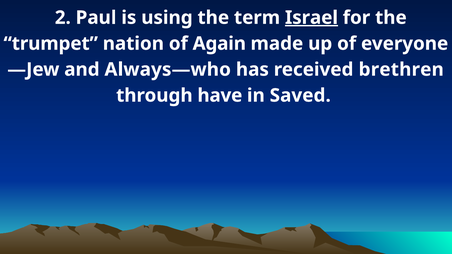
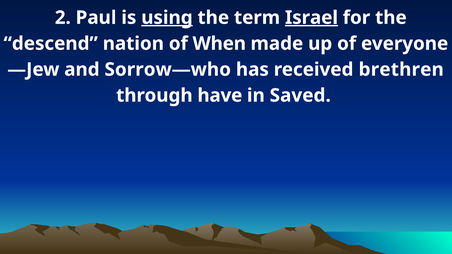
using underline: none -> present
trumpet: trumpet -> descend
Again: Again -> When
Always—who: Always—who -> Sorrow—who
